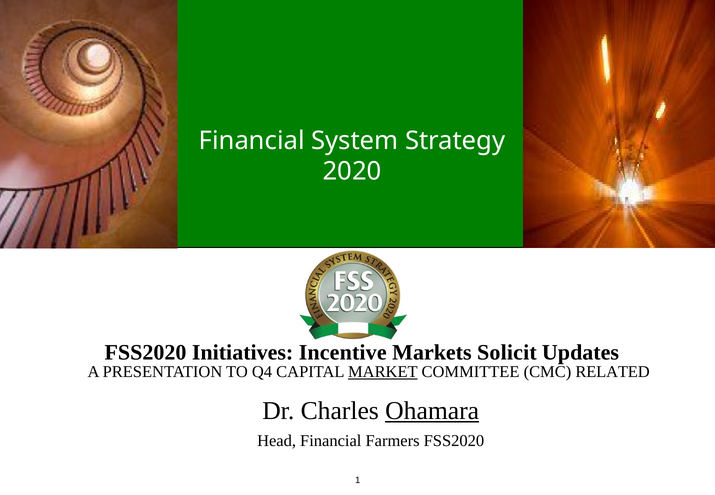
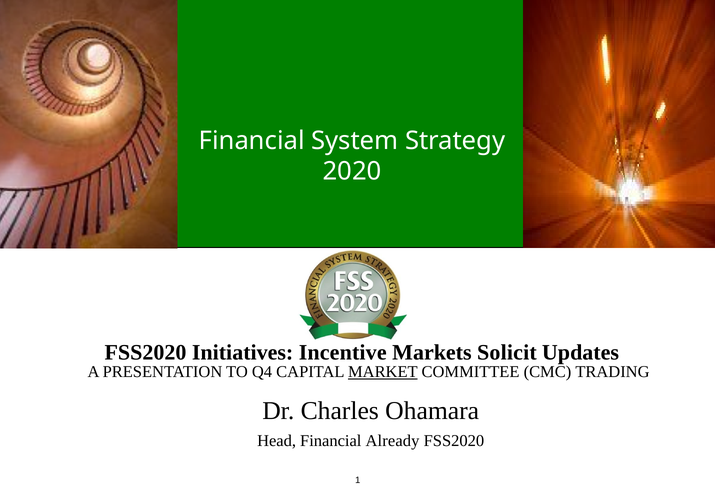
RELATED: RELATED -> TRADING
Ohamara underline: present -> none
Farmers: Farmers -> Already
